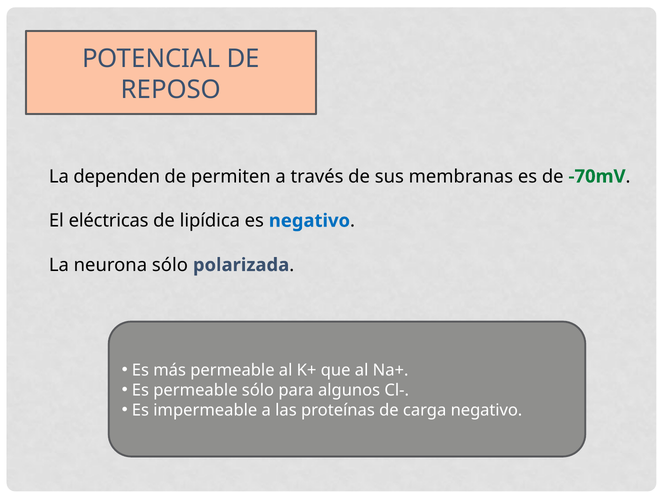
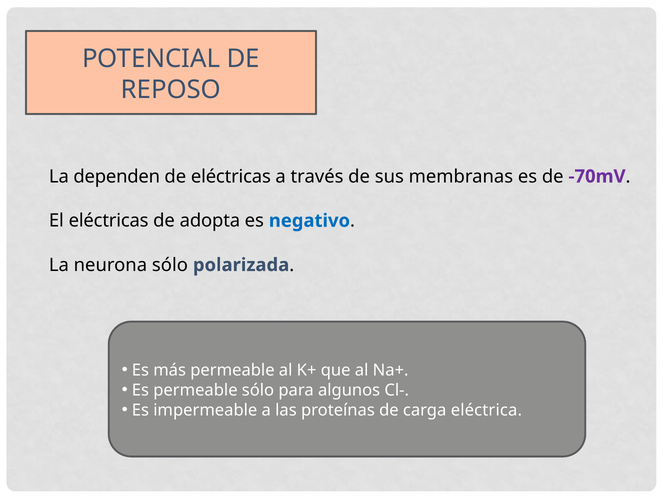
de permiten: permiten -> eléctricas
-70mV colour: green -> purple
lipídica: lipídica -> adopta
carga negativo: negativo -> eléctrica
